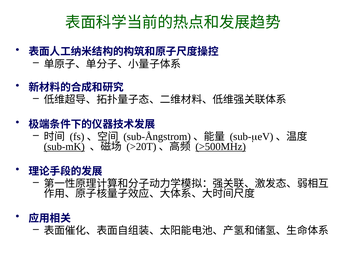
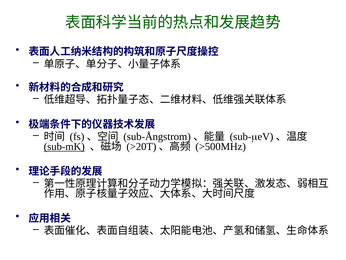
>500MHz underline: present -> none
